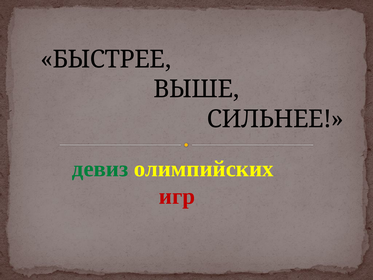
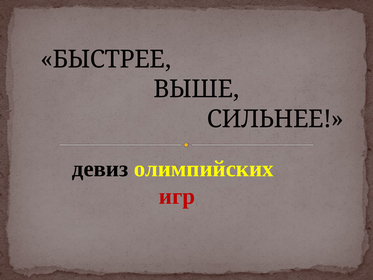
девиз colour: green -> black
